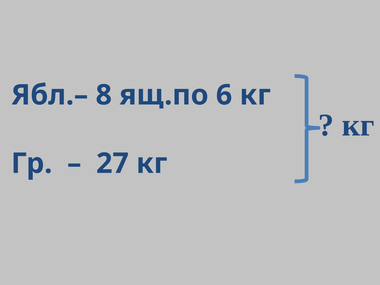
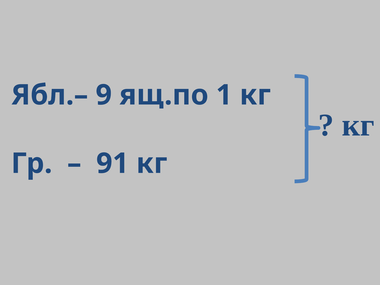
8: 8 -> 9
6: 6 -> 1
27: 27 -> 91
